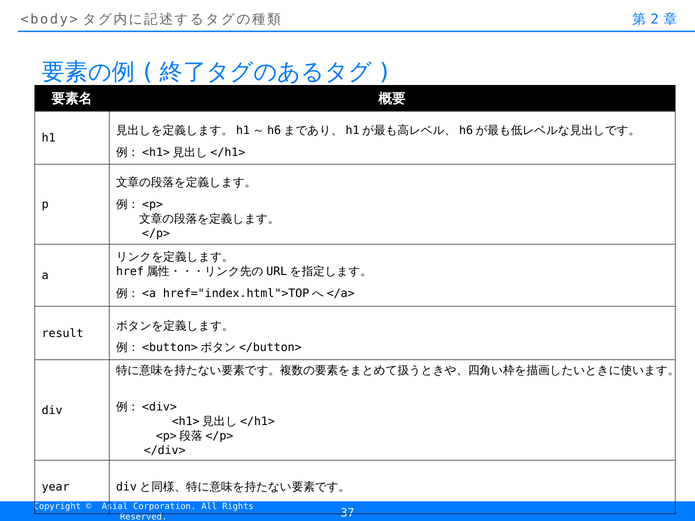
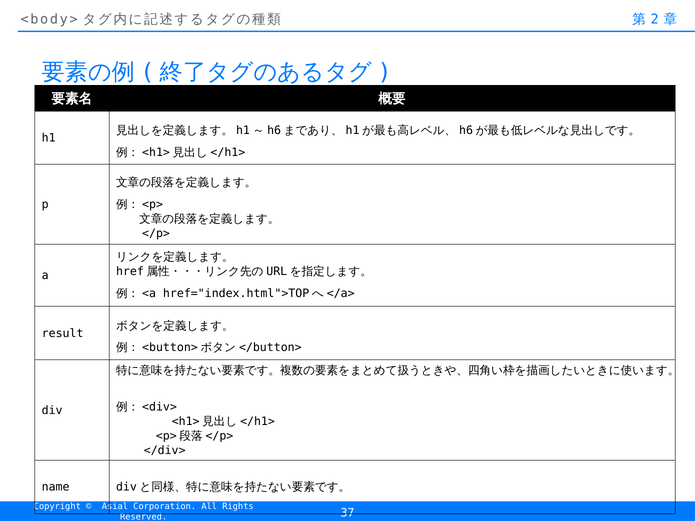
year: year -> name
